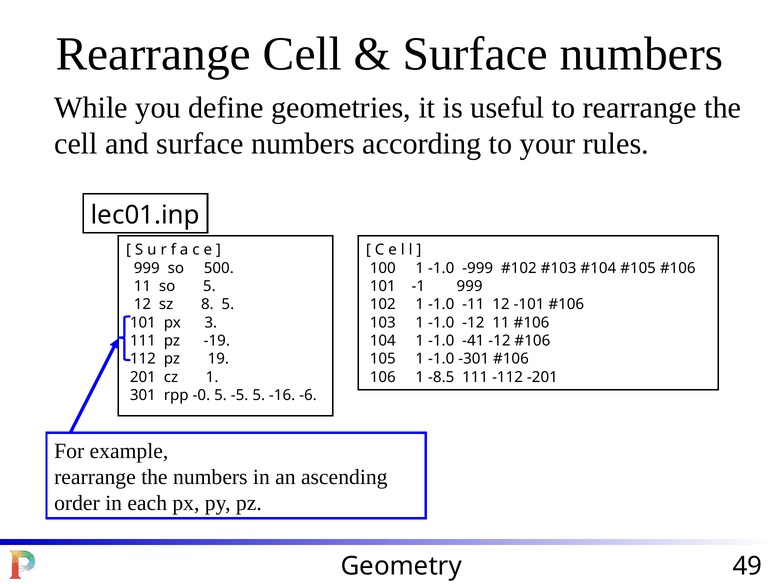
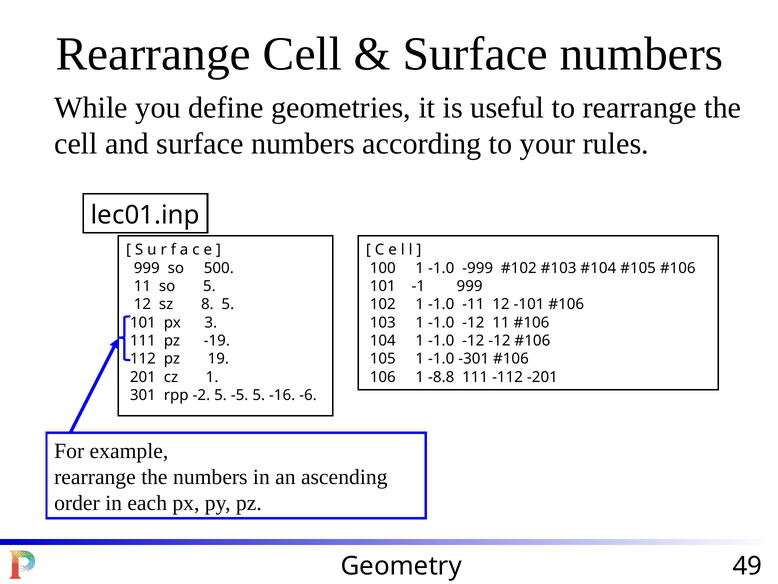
104 1 -1.0 -41: -41 -> -12
-8.5: -8.5 -> -8.8
-0: -0 -> -2
